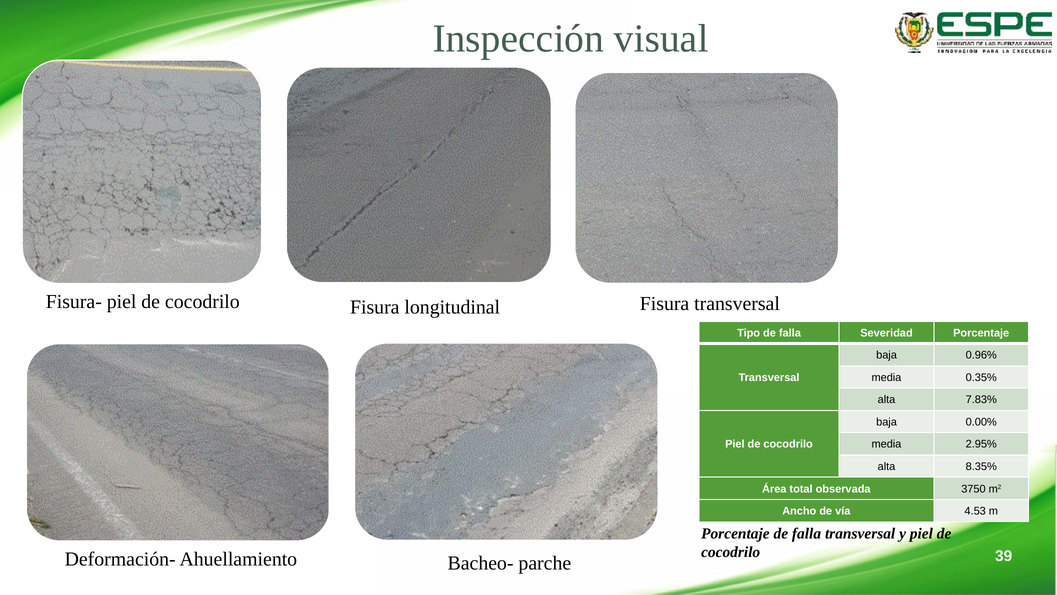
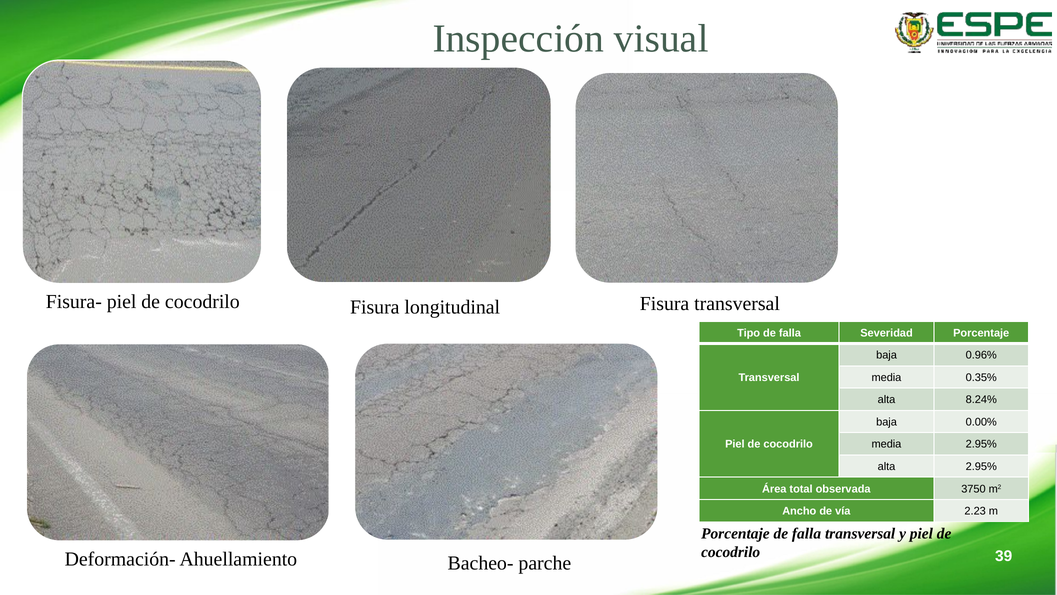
7.83%: 7.83% -> 8.24%
alta 8.35%: 8.35% -> 2.95%
4.53: 4.53 -> 2.23
